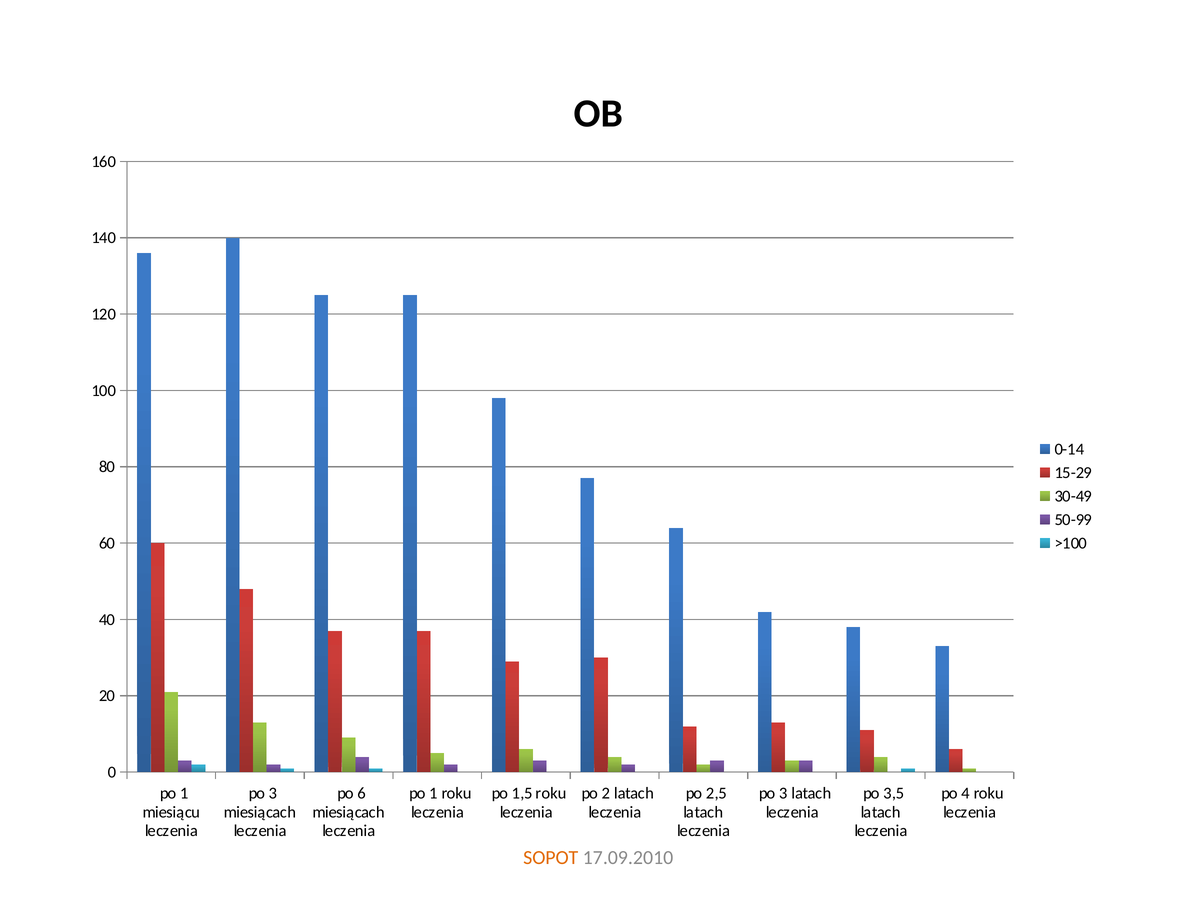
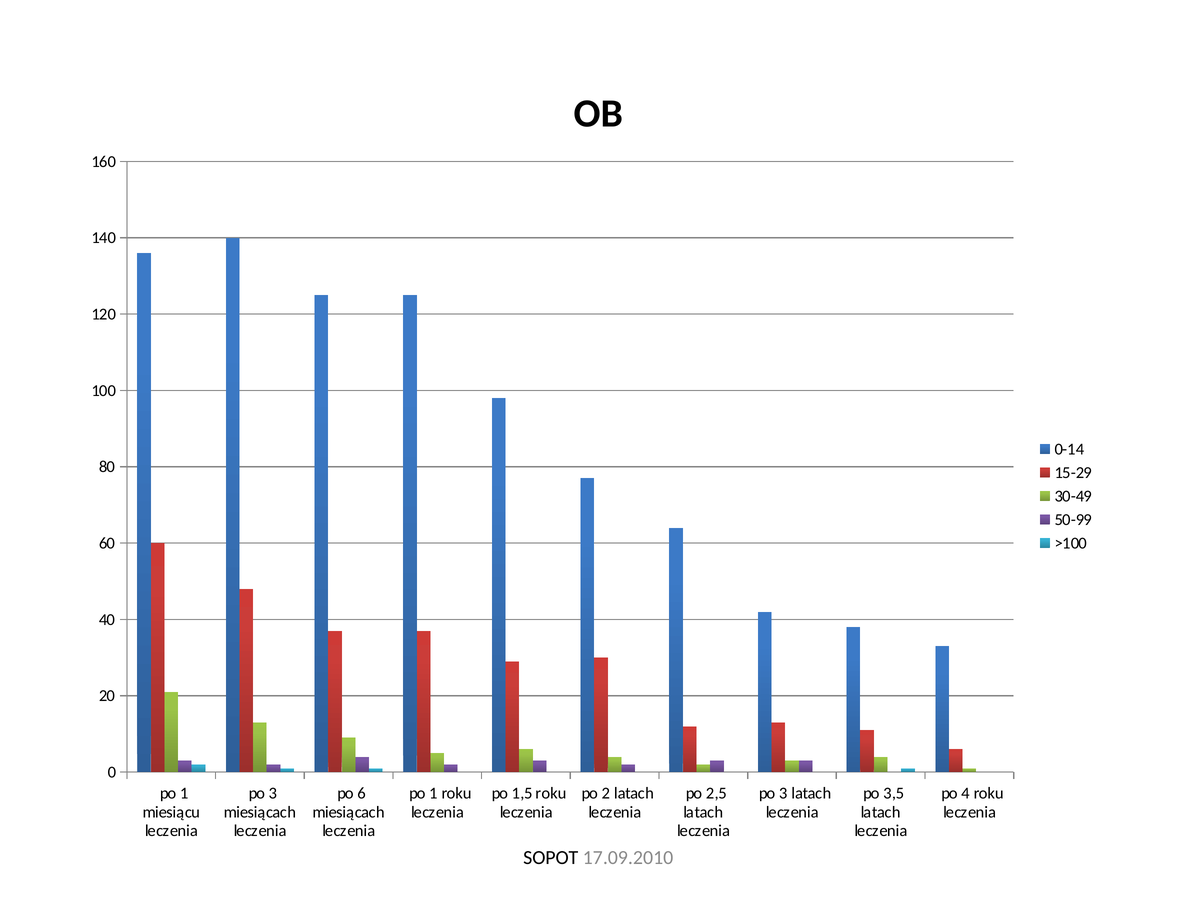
SOPOT colour: orange -> black
